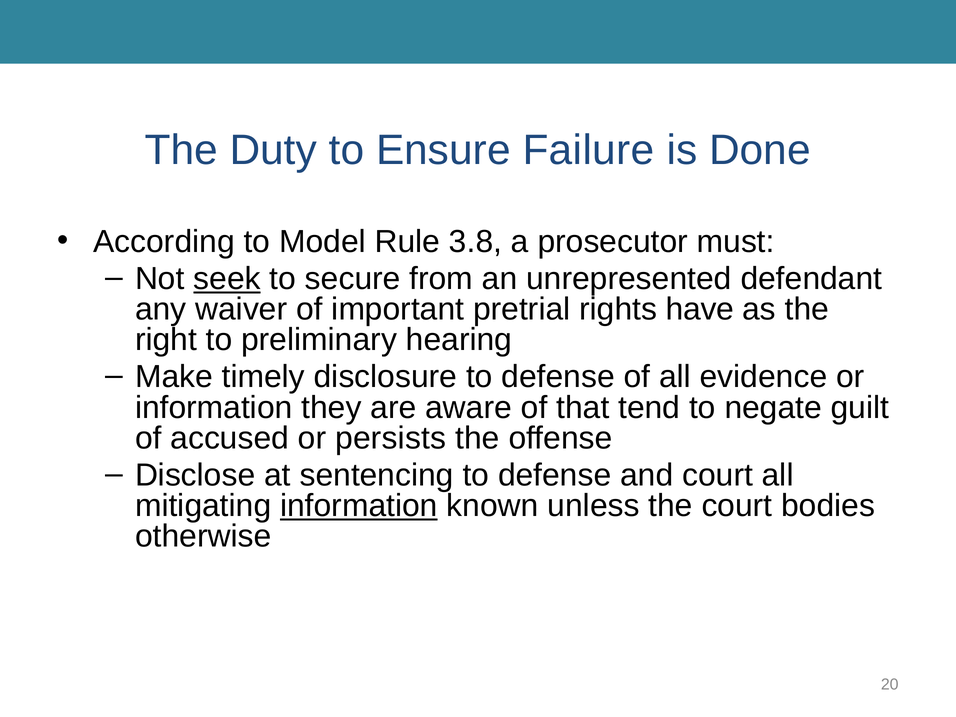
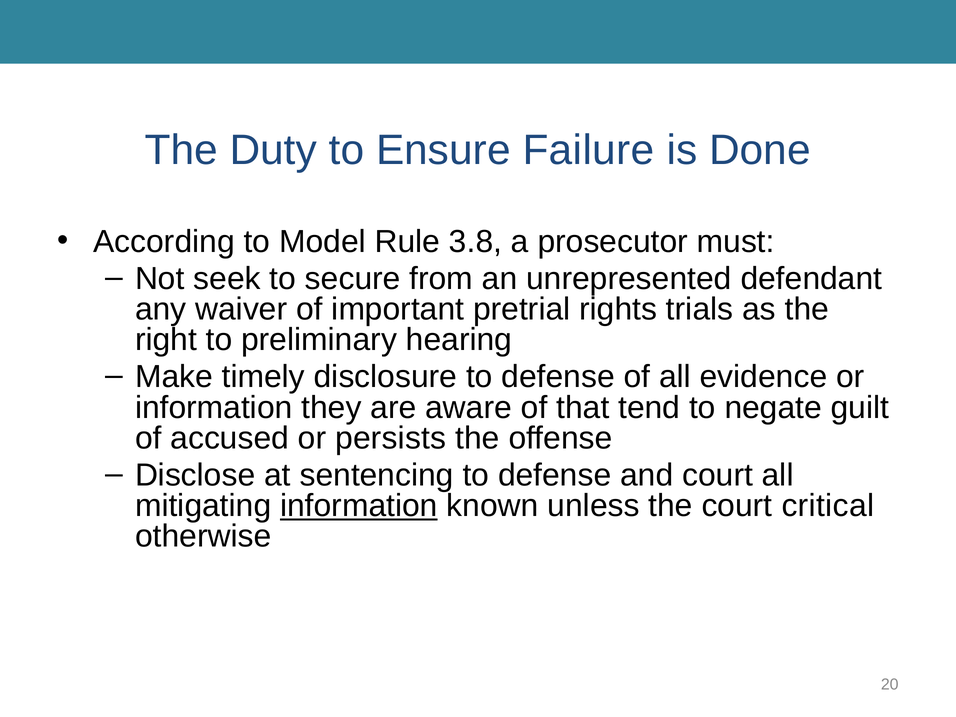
seek underline: present -> none
have: have -> trials
bodies: bodies -> critical
